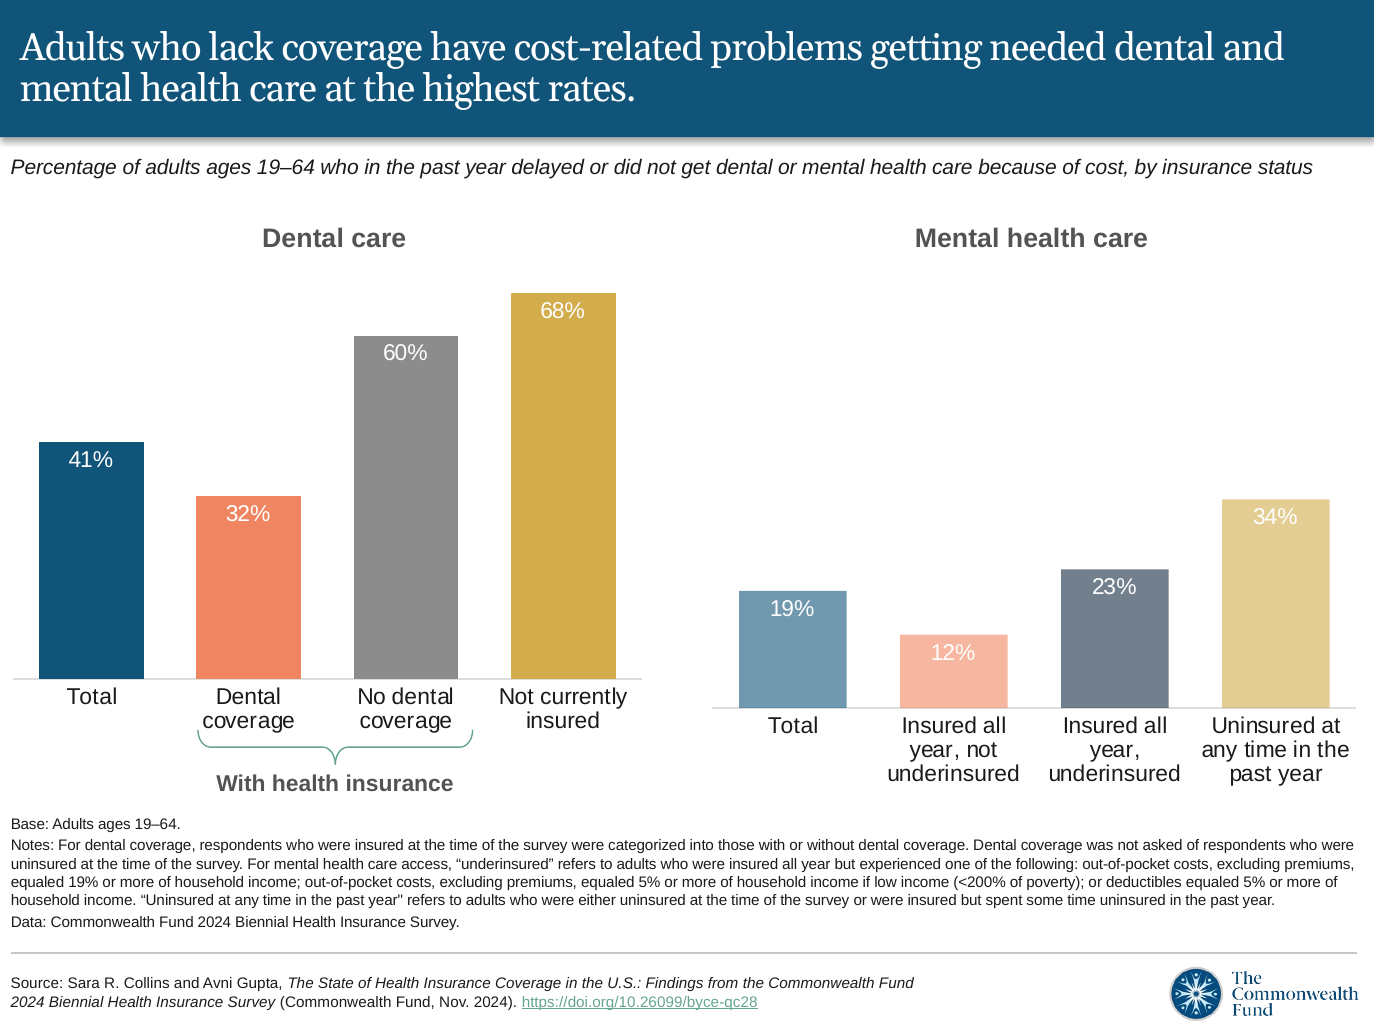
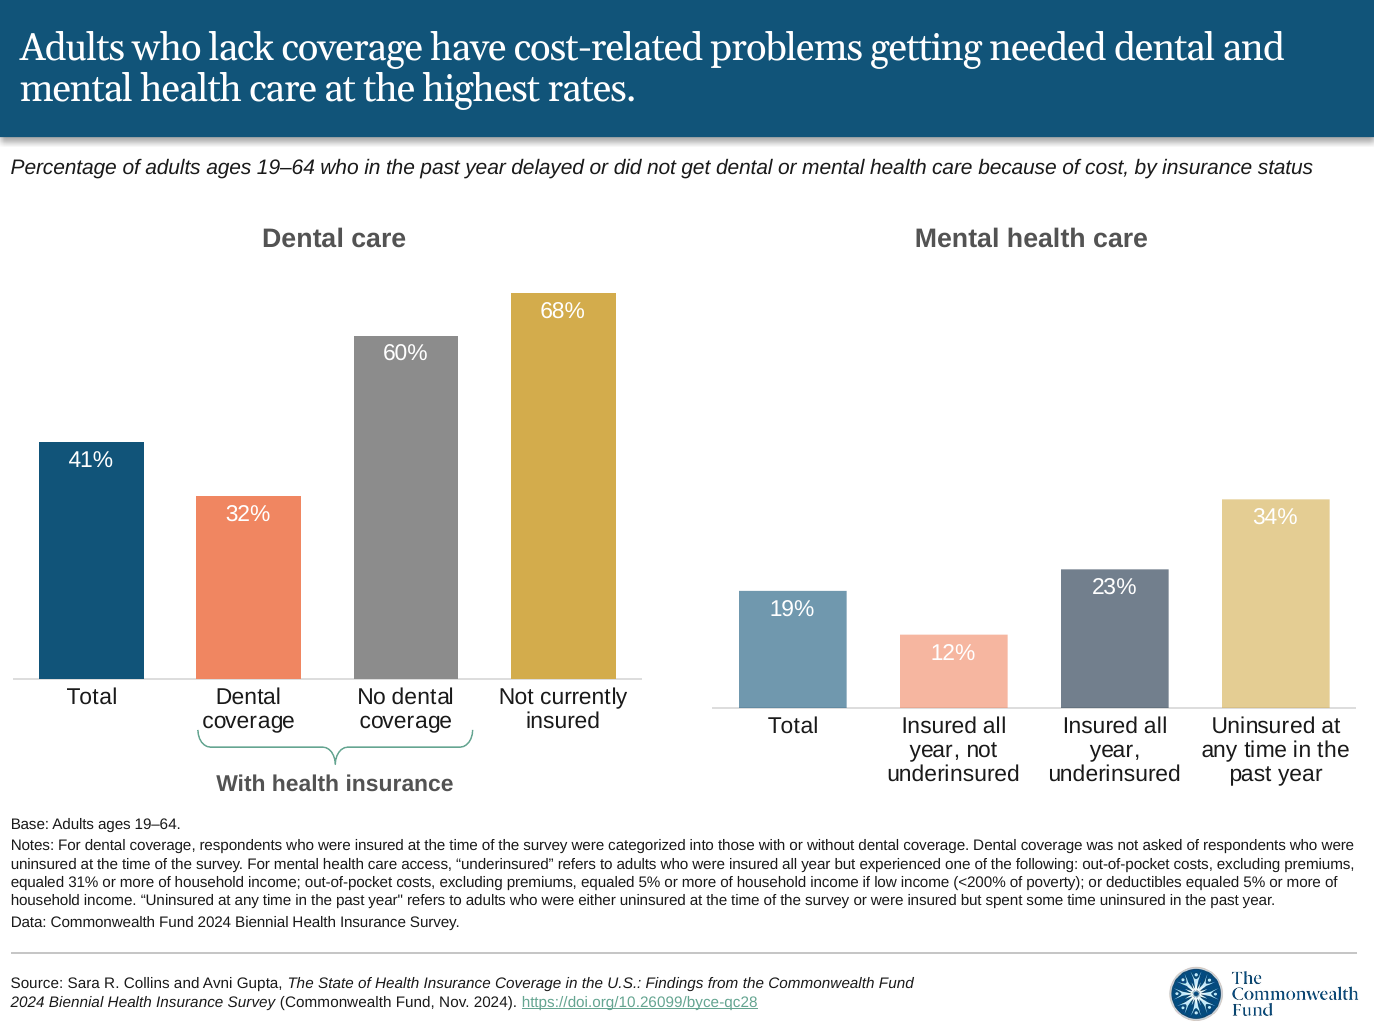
equaled 19%: 19% -> 31%
